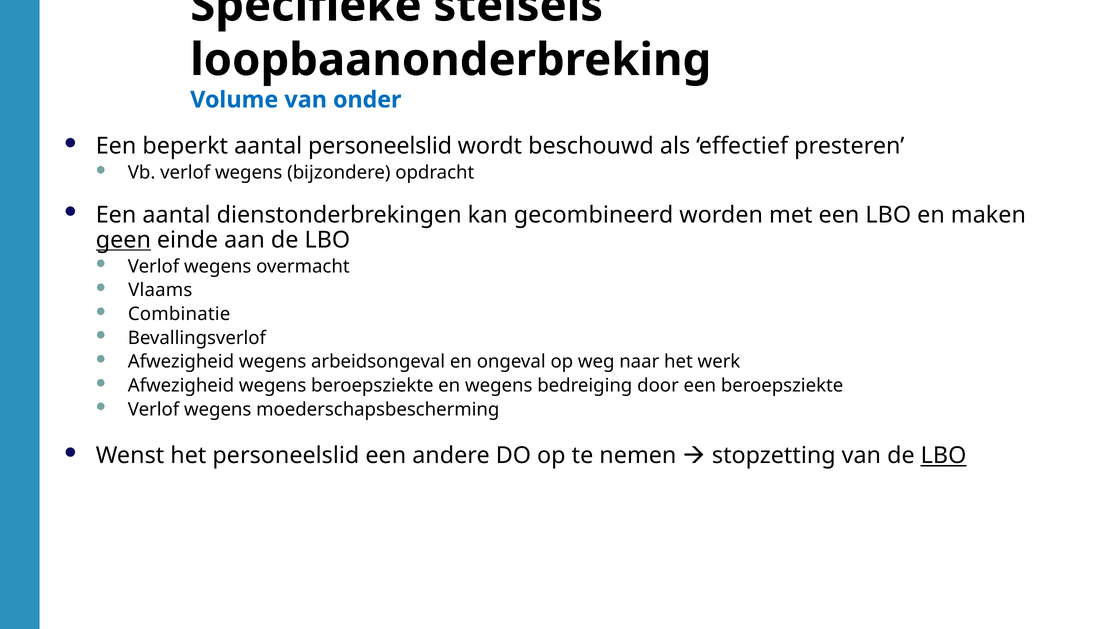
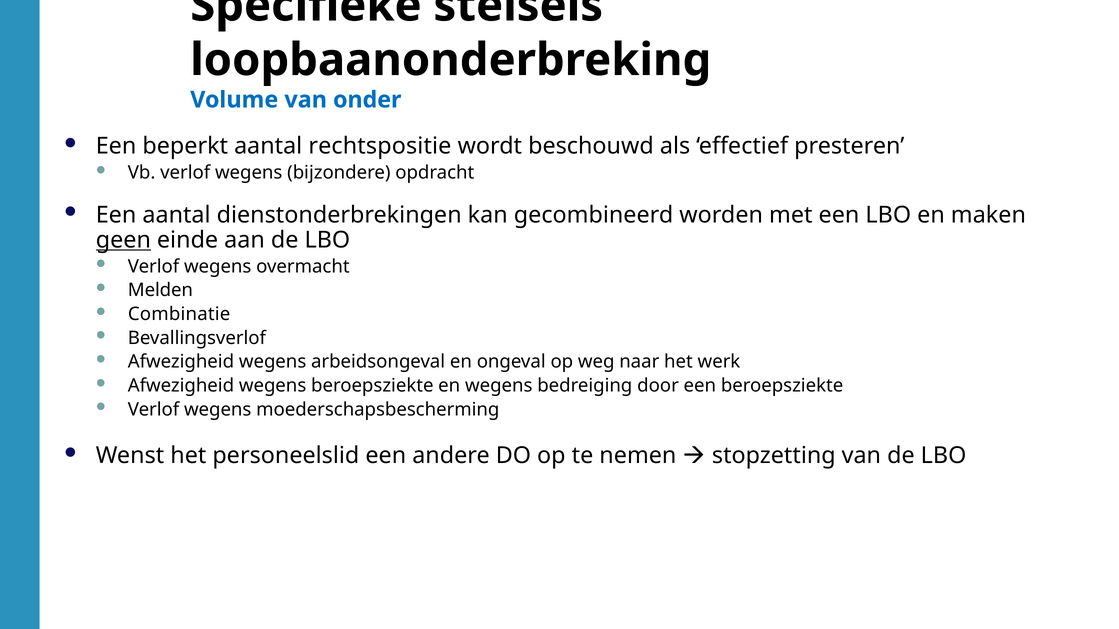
aantal personeelslid: personeelslid -> rechtspositie
Vlaams: Vlaams -> Melden
LBO at (944, 456) underline: present -> none
